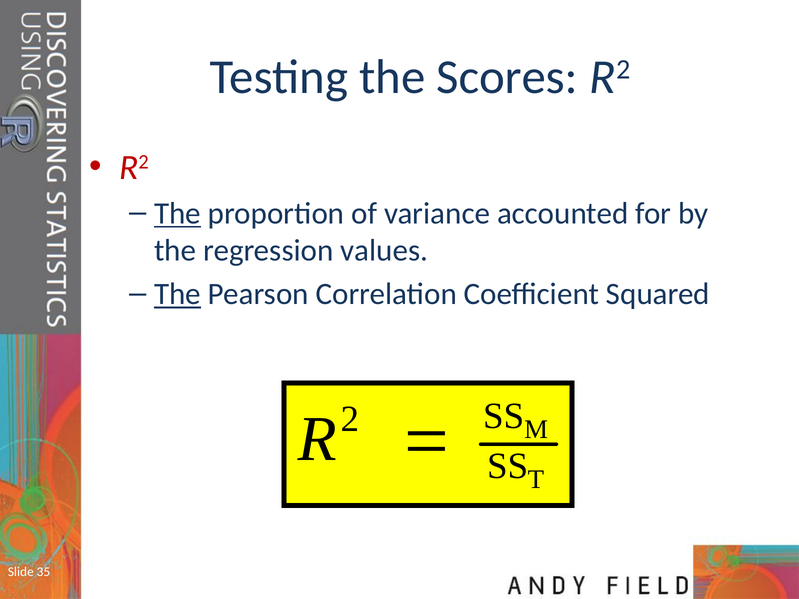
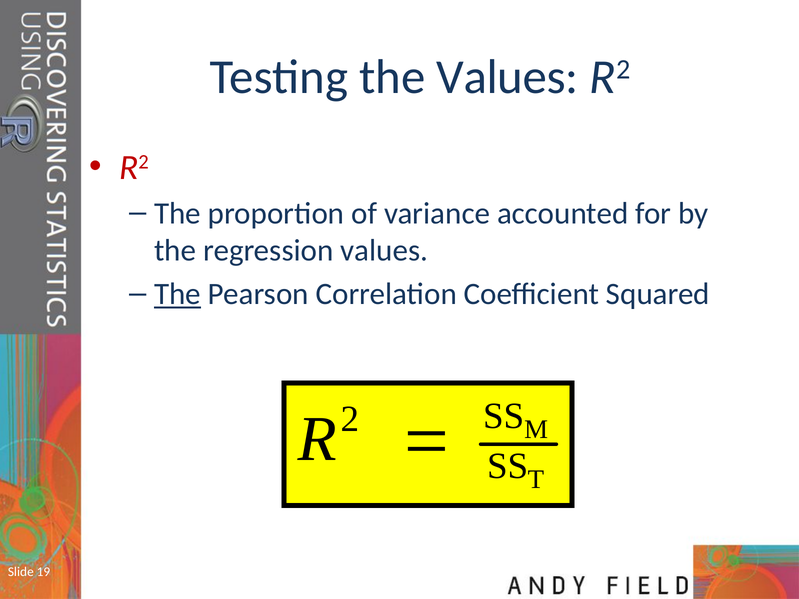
the Scores: Scores -> Values
The at (177, 213) underline: present -> none
35: 35 -> 19
